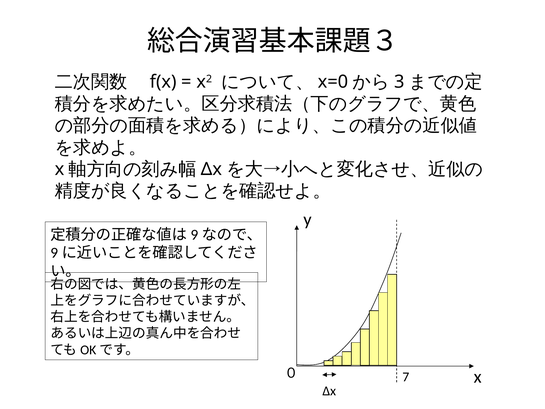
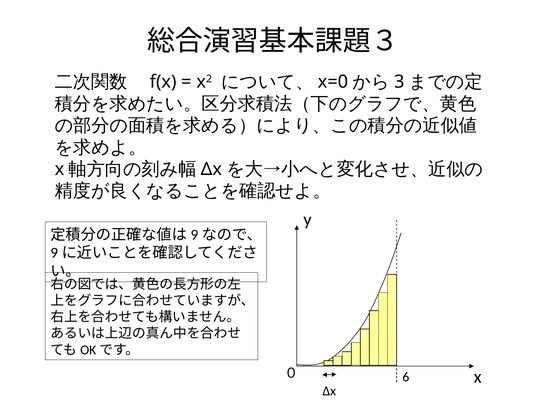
7: 7 -> 6
